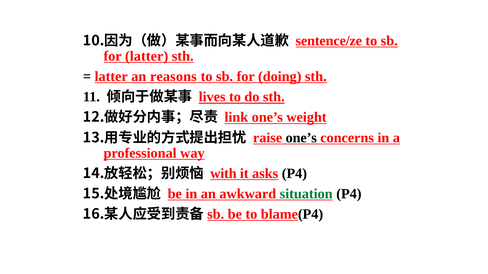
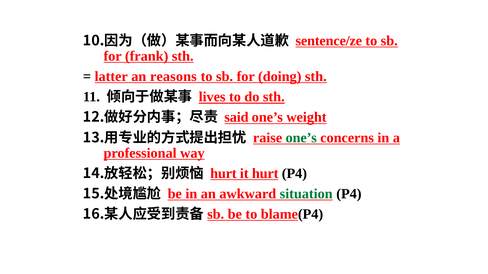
for latter: latter -> frank
link: link -> said
one’s at (301, 138) colour: black -> green
with at (223, 174): with -> hurt
it asks: asks -> hurt
